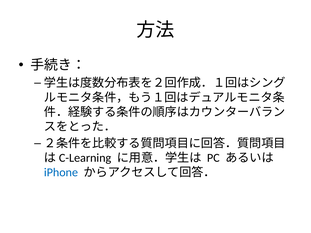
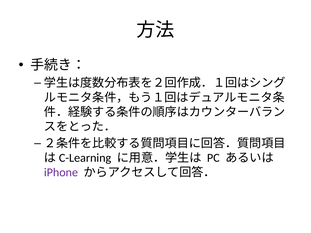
iPhone colour: blue -> purple
